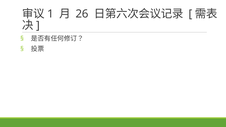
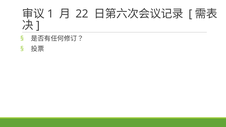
26: 26 -> 22
